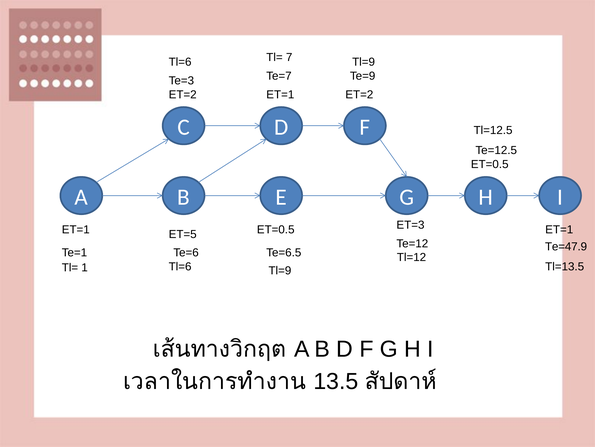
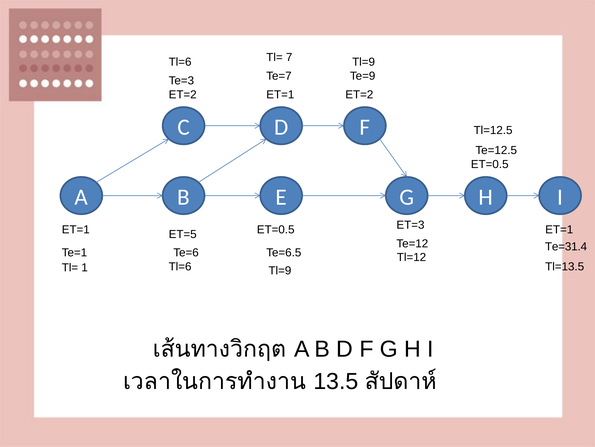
Te=47.9: Te=47.9 -> Te=31.4
